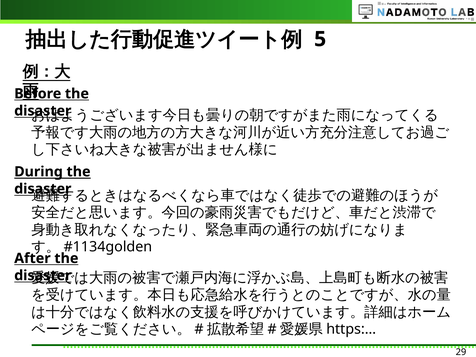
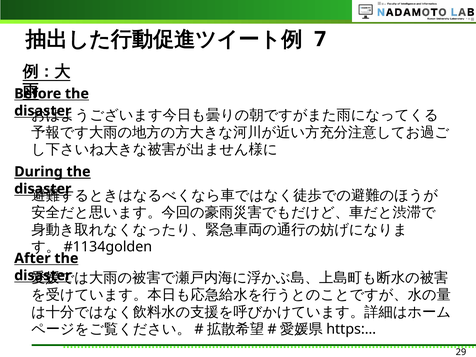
5: 5 -> 7
